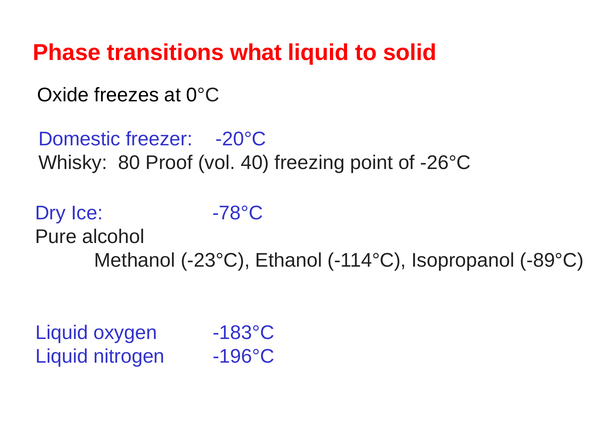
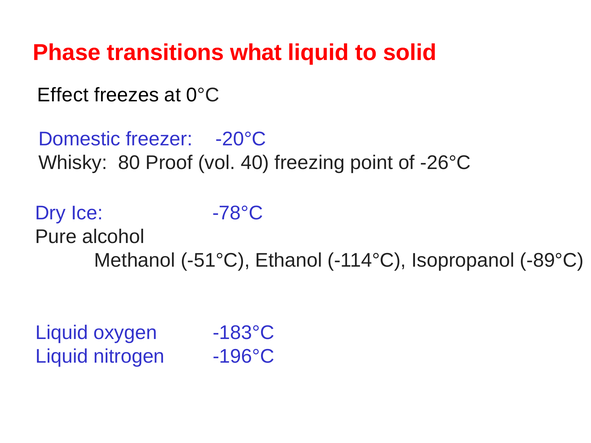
Oxide: Oxide -> Effect
-23°C: -23°C -> -51°C
